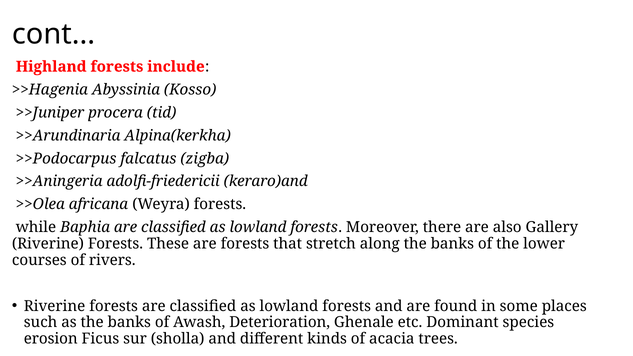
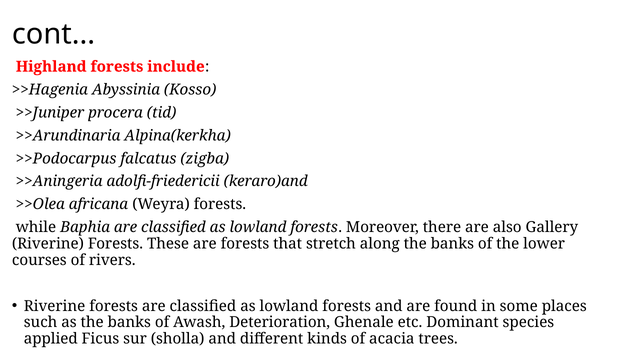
erosion: erosion -> applied
